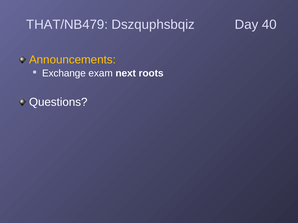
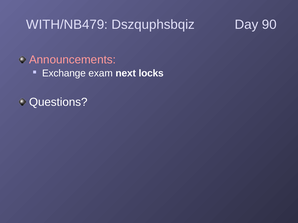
THAT/NB479: THAT/NB479 -> WITH/NB479
40: 40 -> 90
Announcements colour: yellow -> pink
roots: roots -> locks
